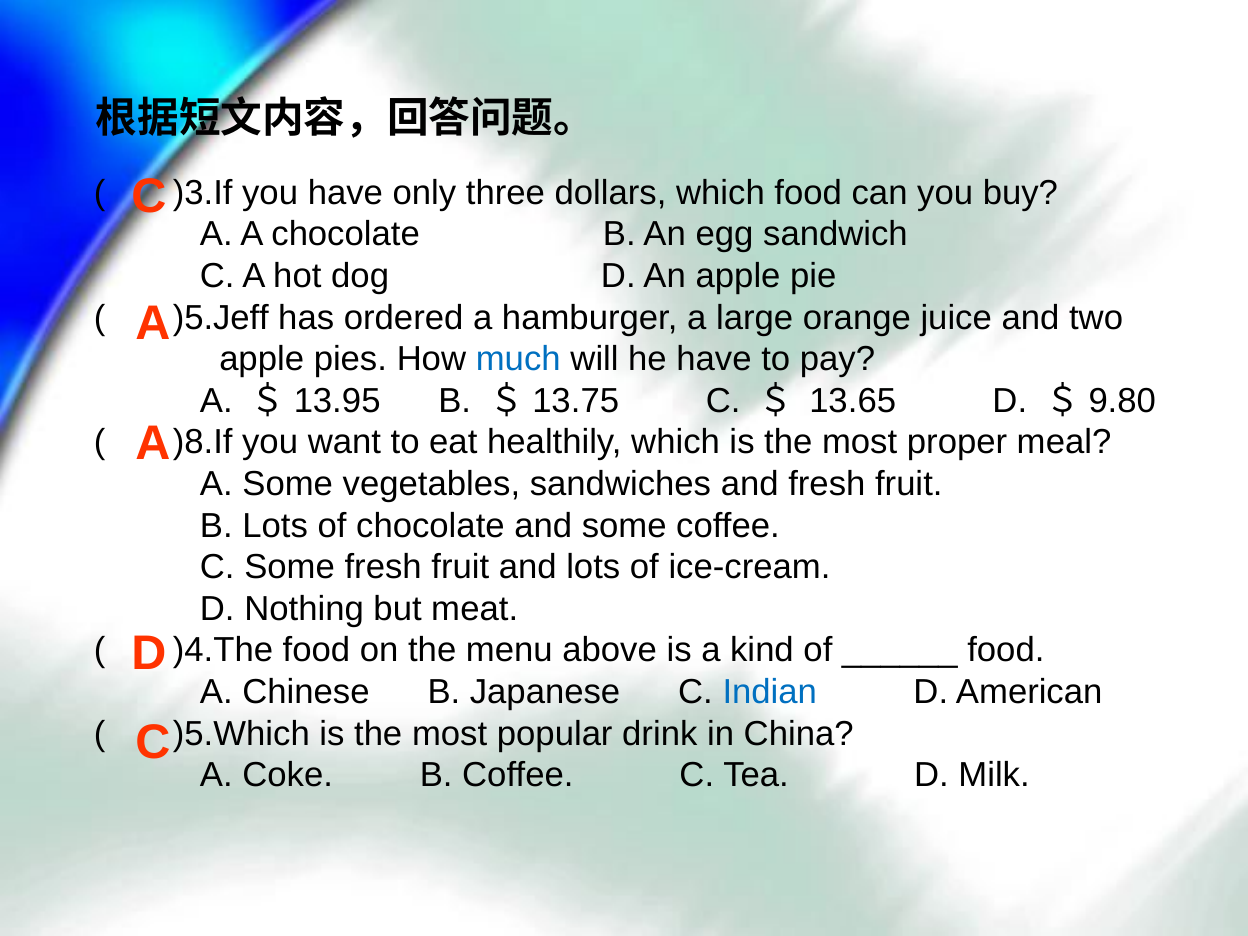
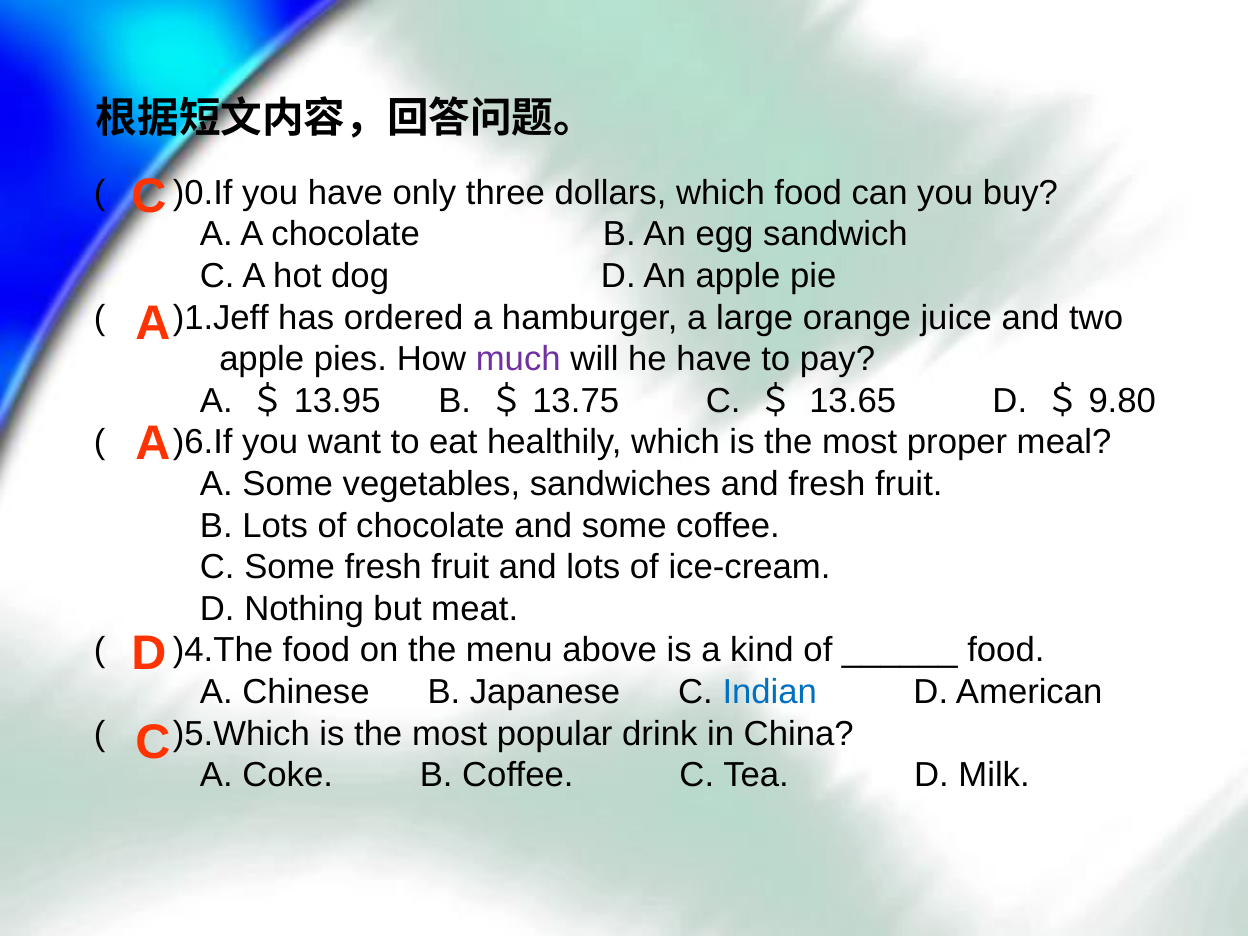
)3.If: )3.If -> )0.If
)5.Jeff: )5.Jeff -> )1.Jeff
much colour: blue -> purple
)8.If: )8.If -> )6.If
